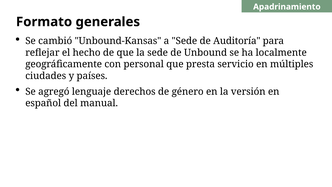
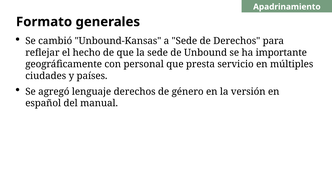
de Auditoría: Auditoría -> Derechos
localmente: localmente -> importante
